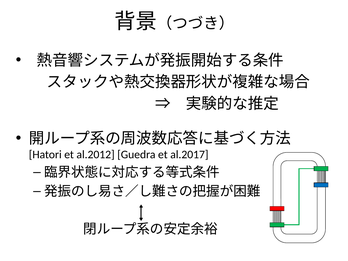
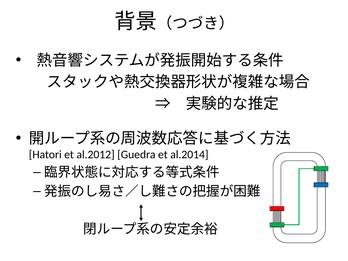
al.2017: al.2017 -> al.2014
